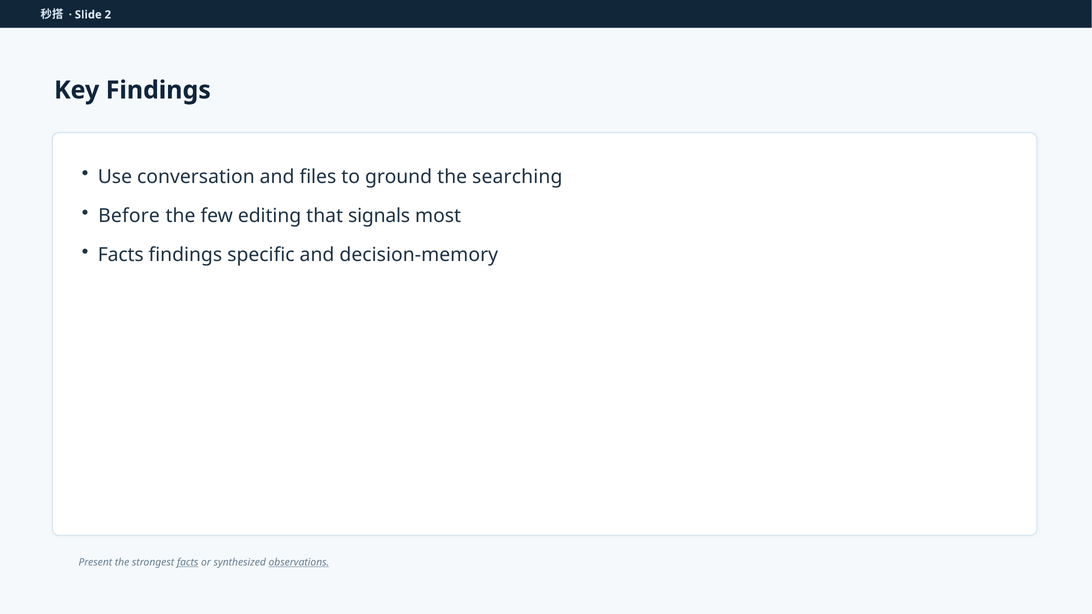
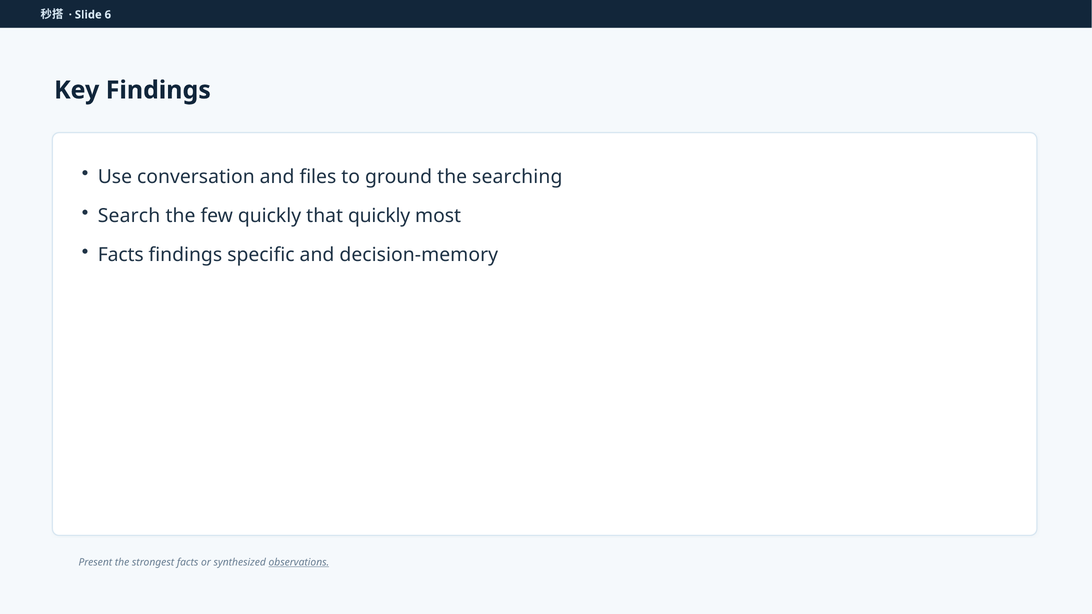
2: 2 -> 6
Before: Before -> Search
few editing: editing -> quickly
that signals: signals -> quickly
facts at (188, 563) underline: present -> none
